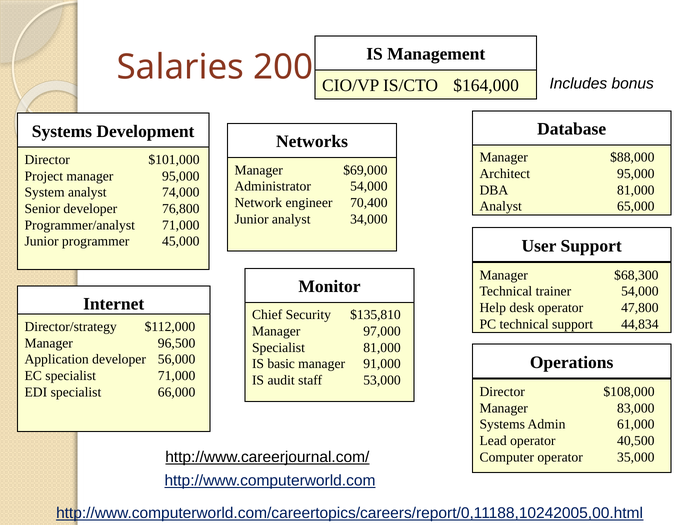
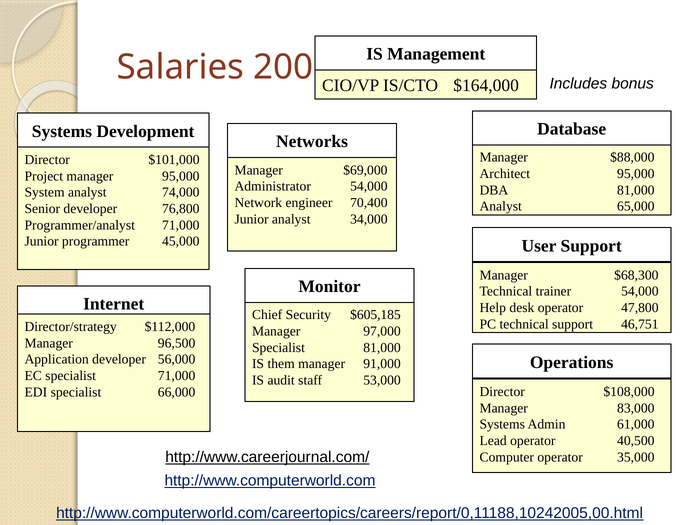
$135,810: $135,810 -> $605,185
44,834: 44,834 -> 46,751
basic: basic -> them
